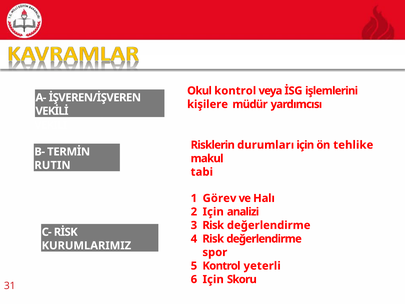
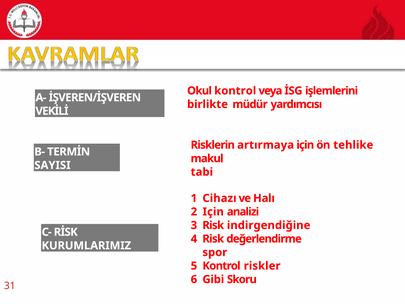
kişilere: kişilere -> birlikte
durumları: durumları -> artırmaya
RUTIN: RUTIN -> SAYISI
Görev: Görev -> Cihazı
değerlendirme at (269, 225): değerlendirme -> indirgendiğine
yeterli: yeterli -> riskler
Için at (213, 279): Için -> Gibi
